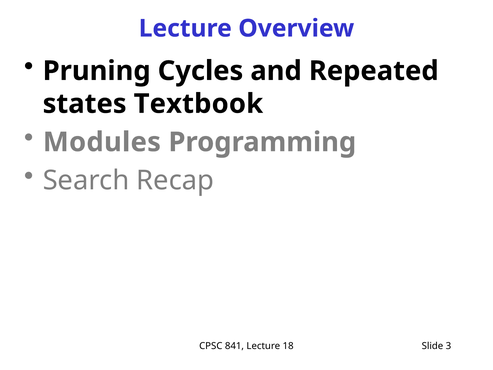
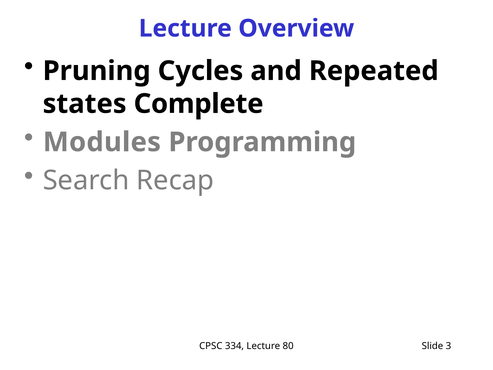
Textbook: Textbook -> Complete
841: 841 -> 334
18: 18 -> 80
